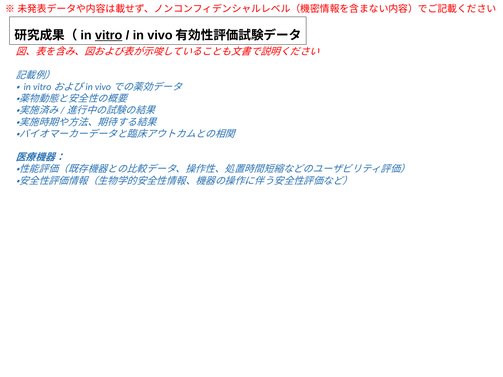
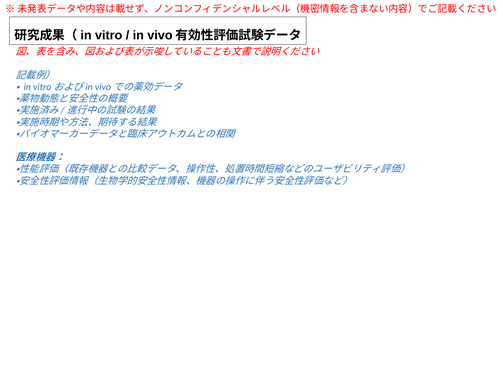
vitro underline: present -> none
